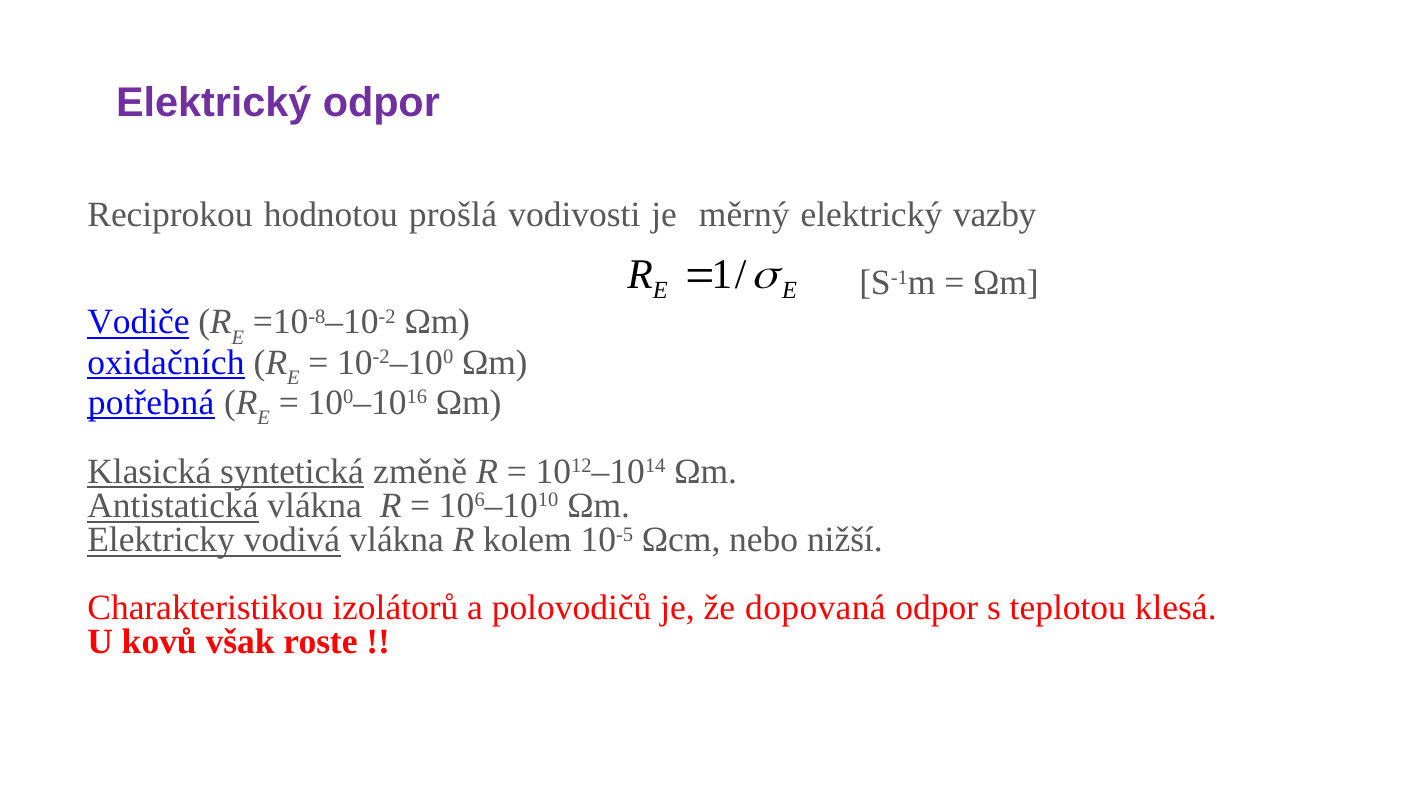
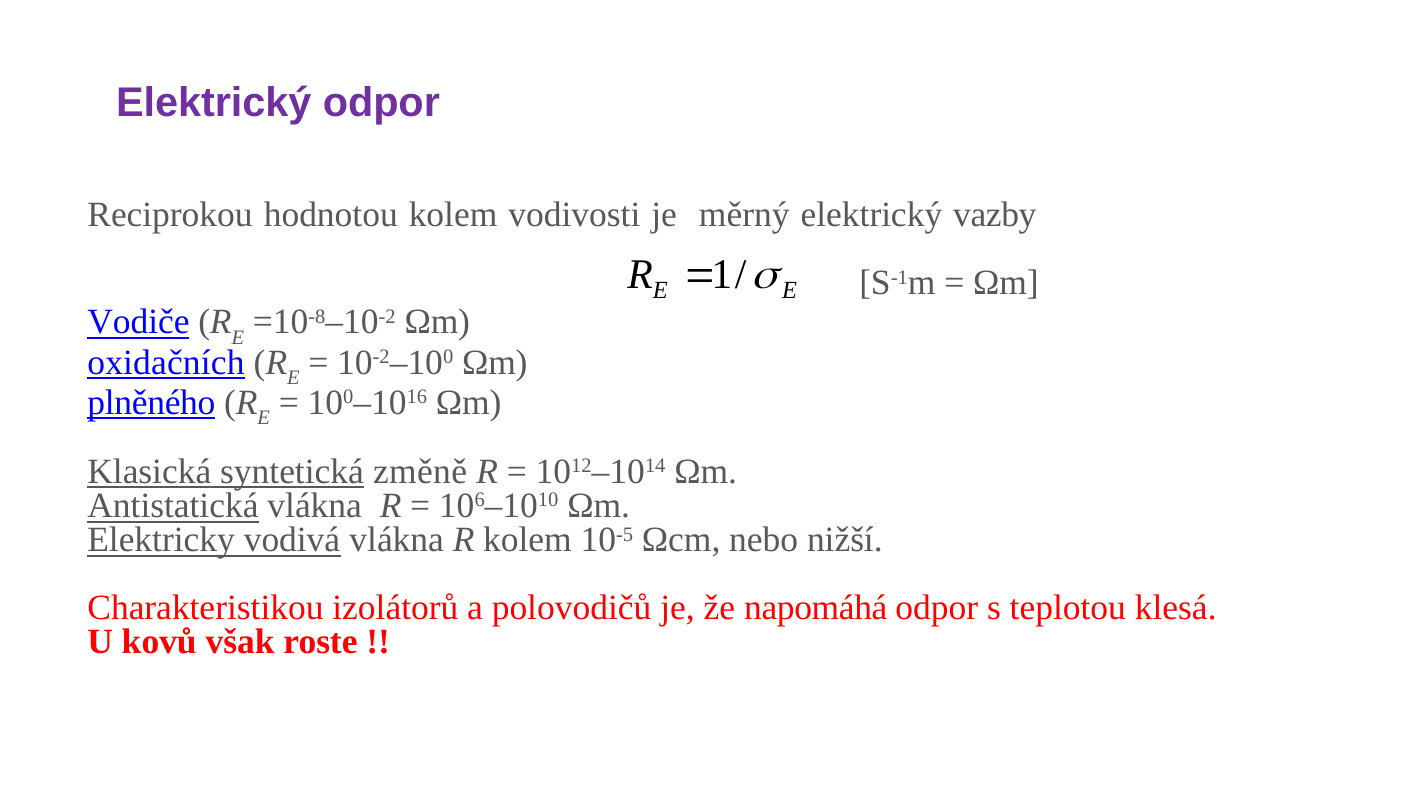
hodnotou prošlá: prošlá -> kolem
potřebná: potřebná -> plněného
dopovaná: dopovaná -> napomáhá
